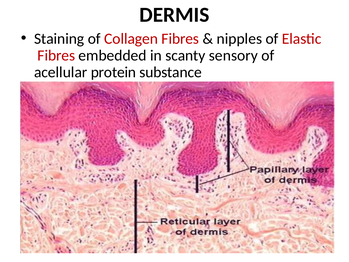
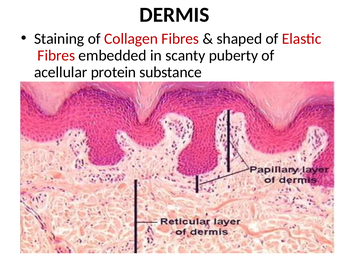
nipples: nipples -> shaped
sensory: sensory -> puberty
